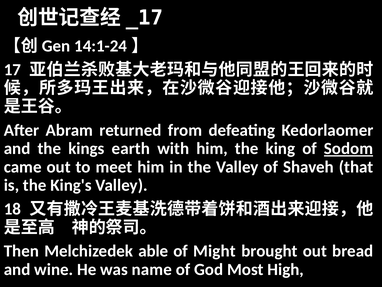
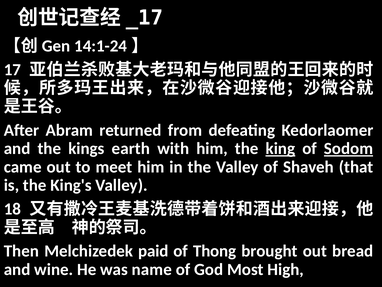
king underline: none -> present
able: able -> paid
Might: Might -> Thong
